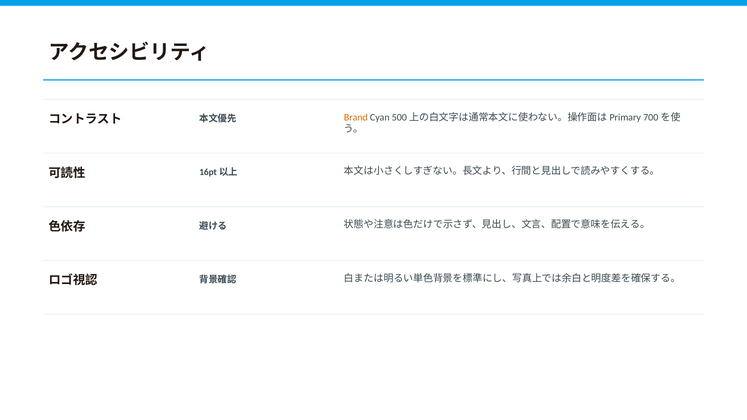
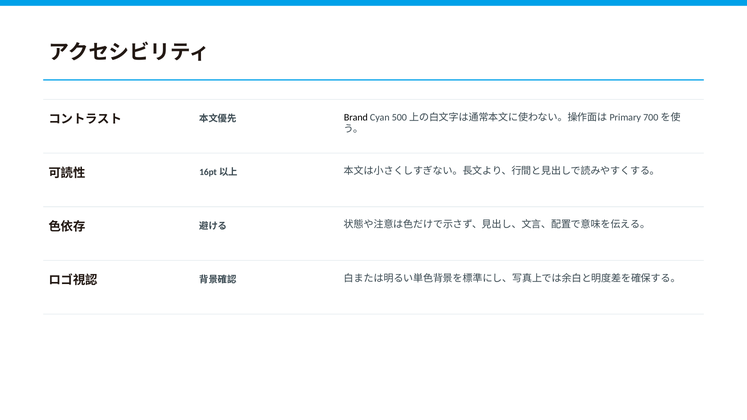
Brand colour: orange -> black
